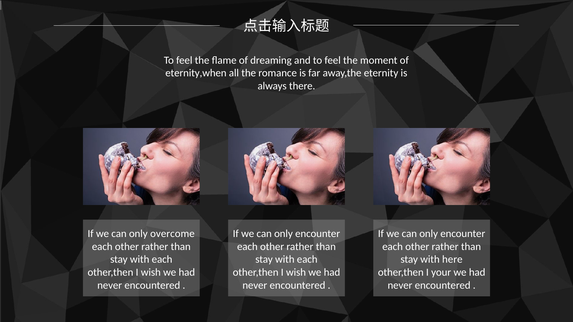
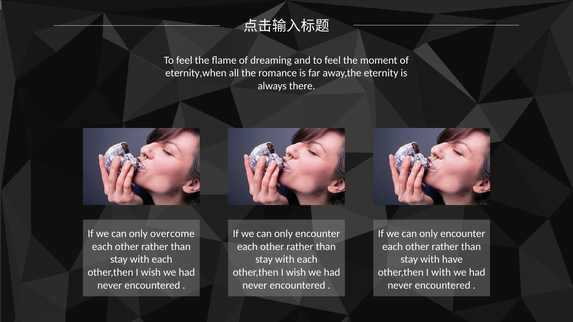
here: here -> have
I your: your -> with
